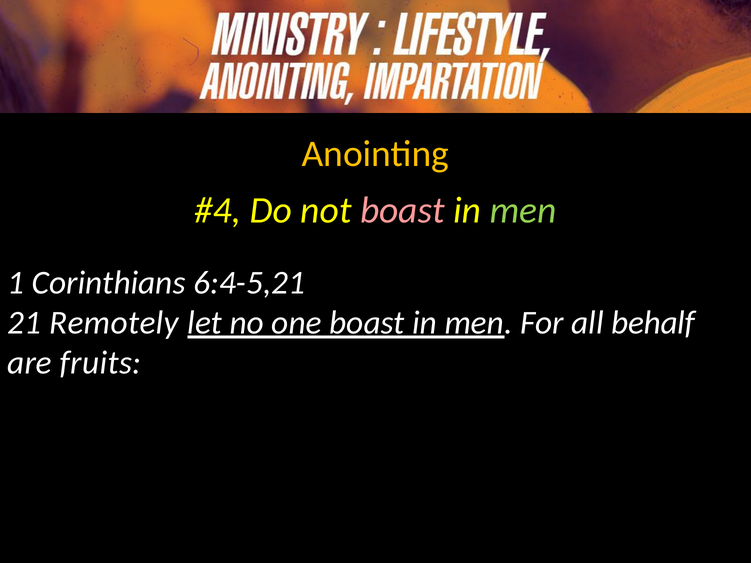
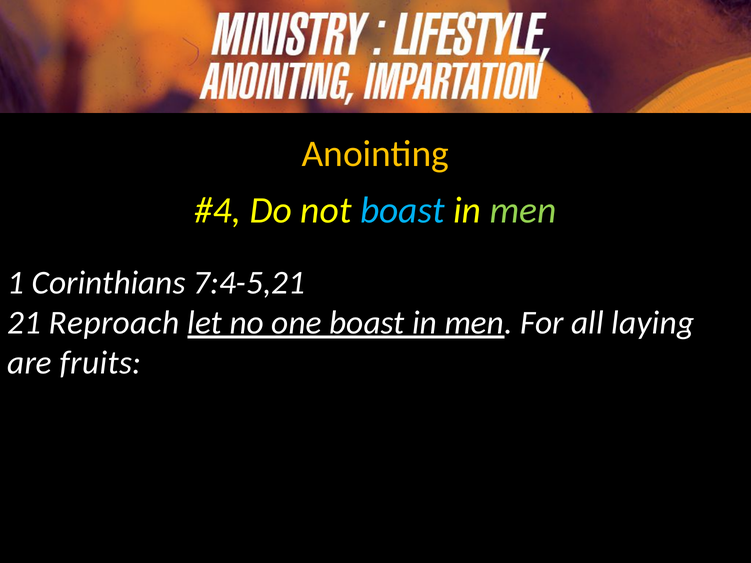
boast at (402, 210) colour: pink -> light blue
6:4-5,21: 6:4-5,21 -> 7:4-5,21
Remotely: Remotely -> Reproach
behalf: behalf -> laying
